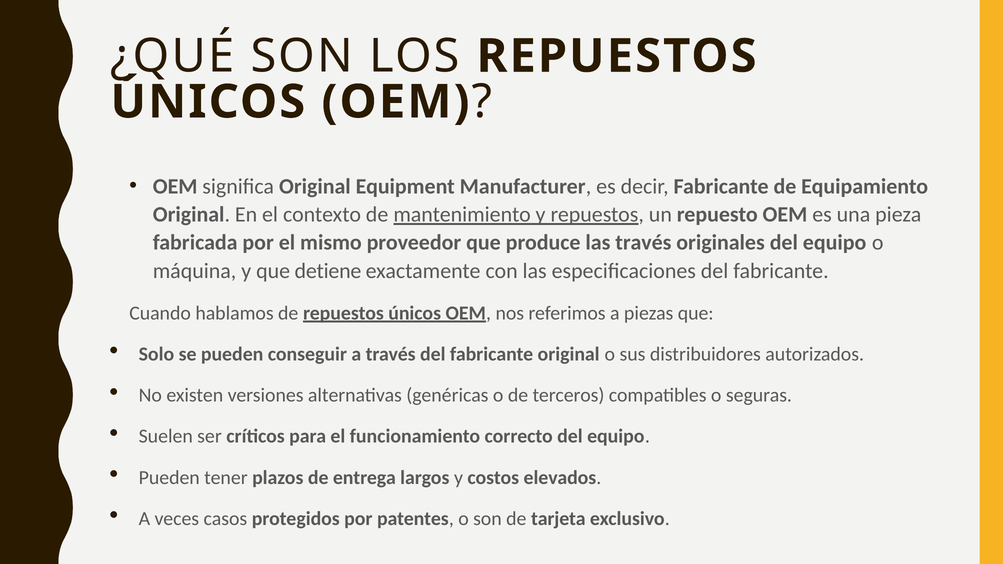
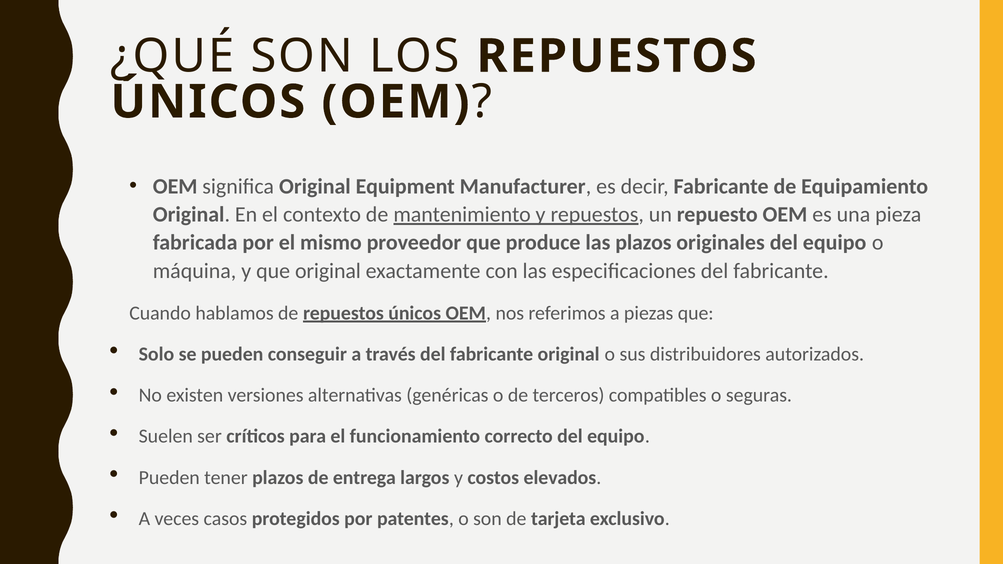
las través: través -> plazos
que detiene: detiene -> original
